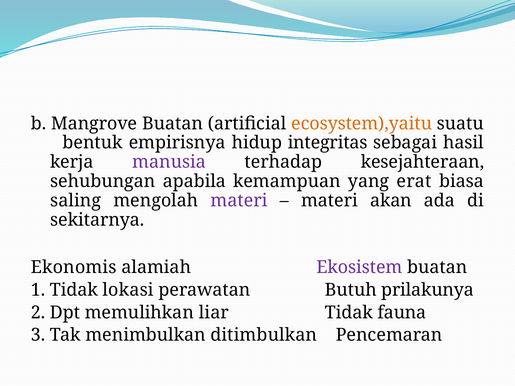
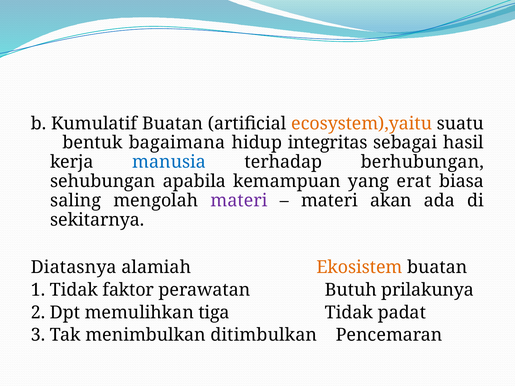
Mangrove: Mangrove -> Kumulatif
empirisnya: empirisnya -> bagaimana
manusia colour: purple -> blue
kesejahteraan: kesejahteraan -> berhubungan
Ekonomis: Ekonomis -> Diatasnya
Ekosistem colour: purple -> orange
lokasi: lokasi -> faktor
liar: liar -> tiga
fauna: fauna -> padat
